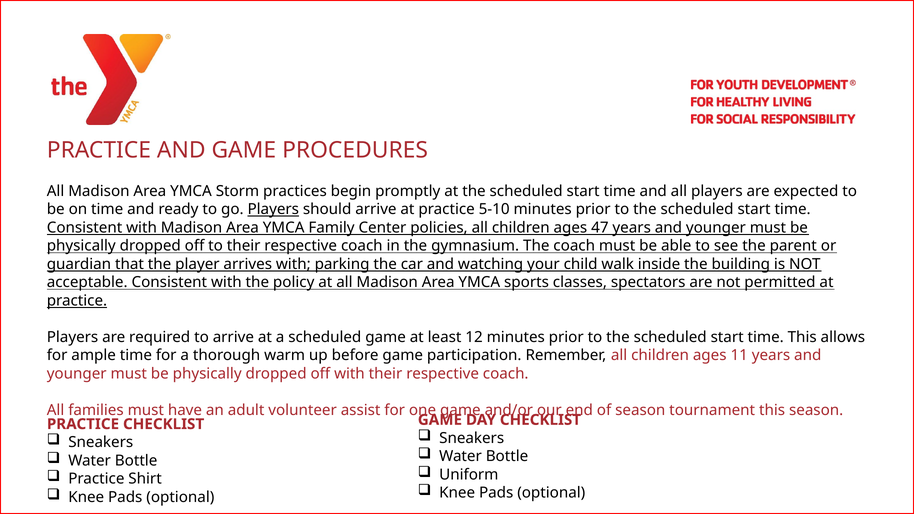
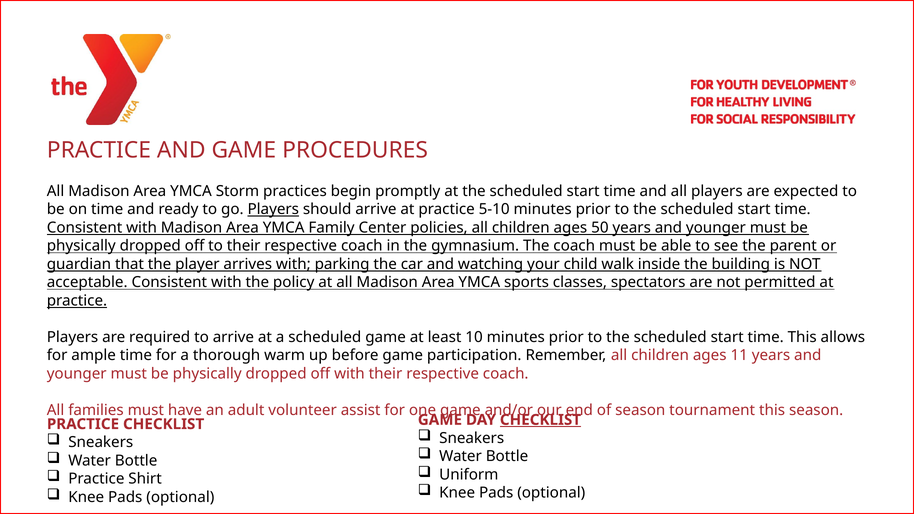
47: 47 -> 50
12: 12 -> 10
CHECKLIST at (540, 420) underline: none -> present
